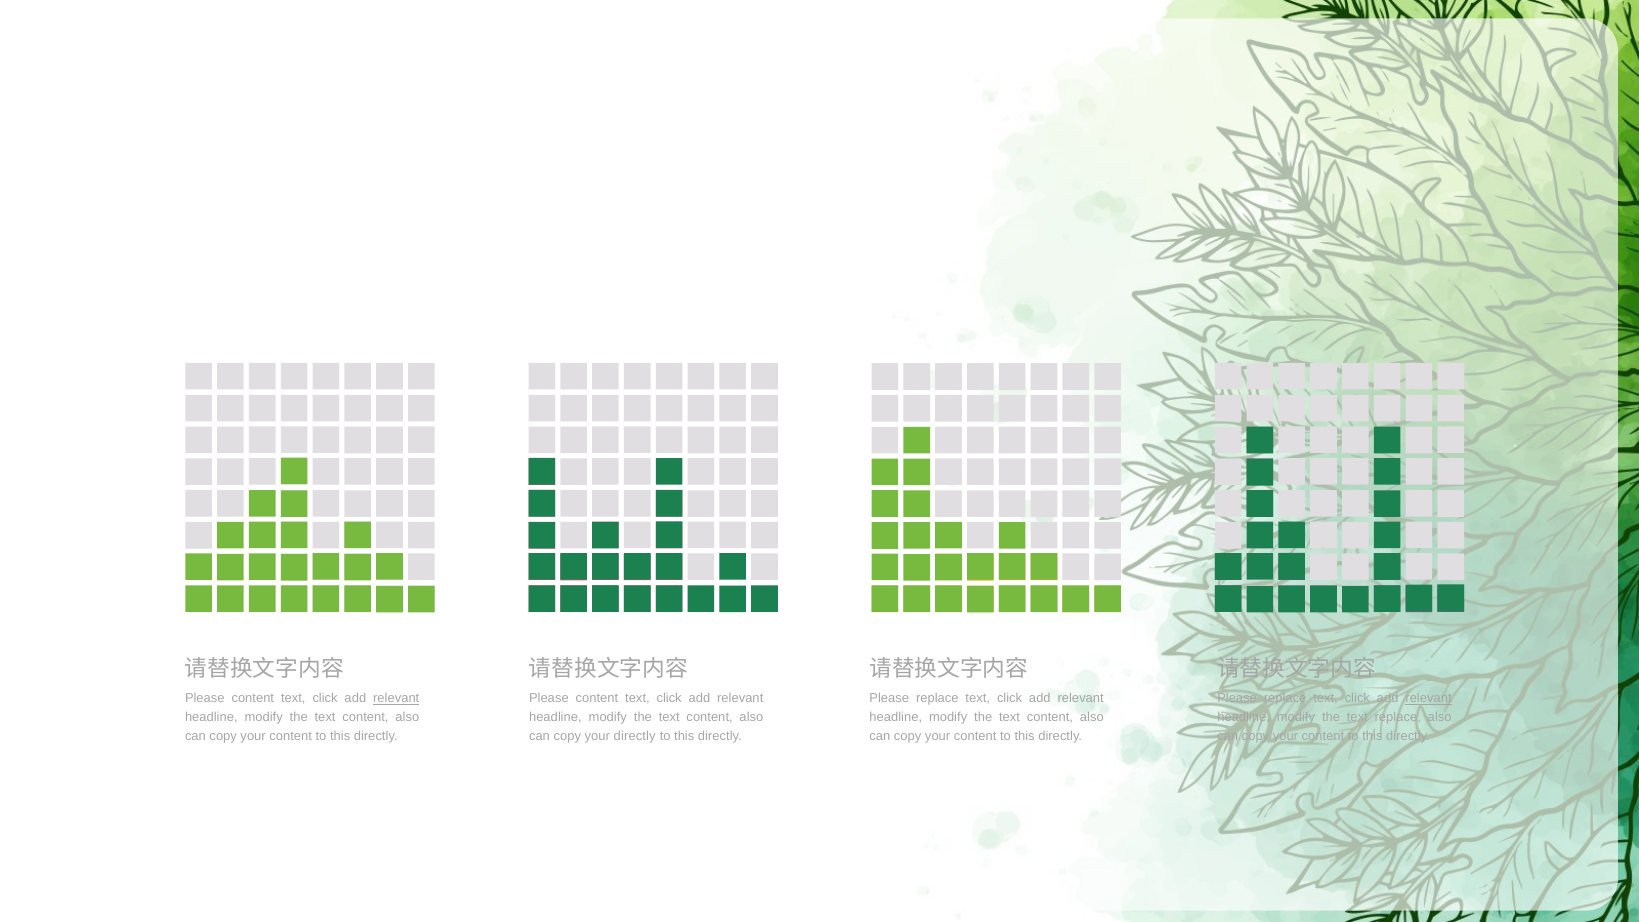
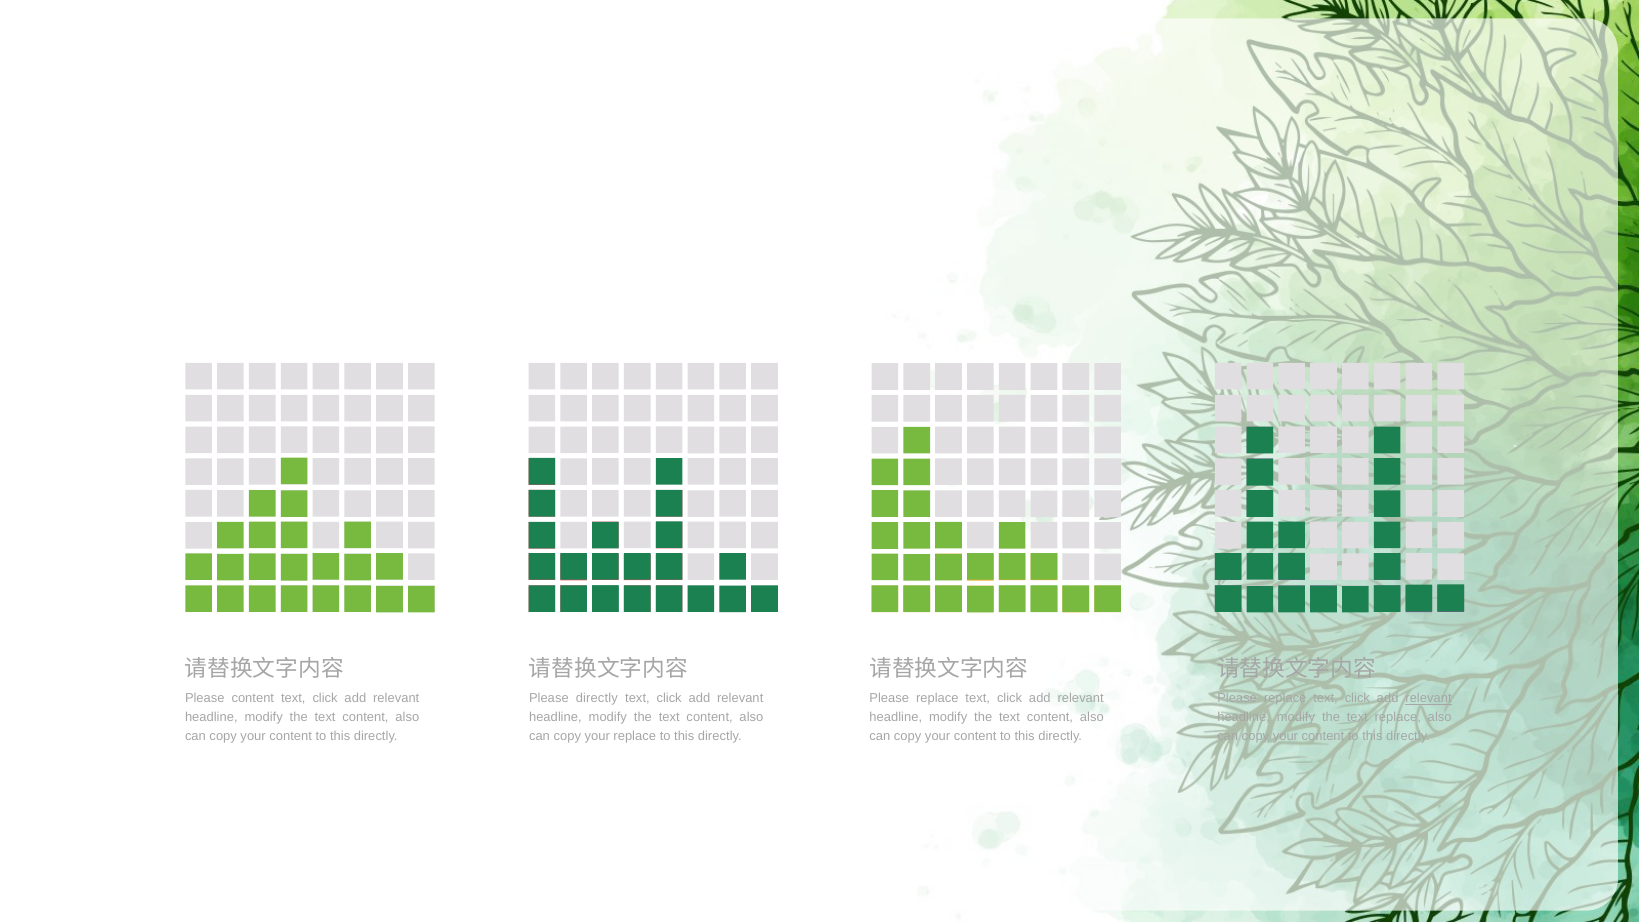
relevant at (396, 699) underline: present -> none
content at (597, 699): content -> directly
your directly: directly -> replace
